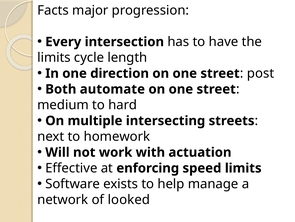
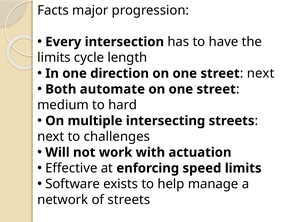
post at (261, 73): post -> next
homework: homework -> challenges
of looked: looked -> streets
